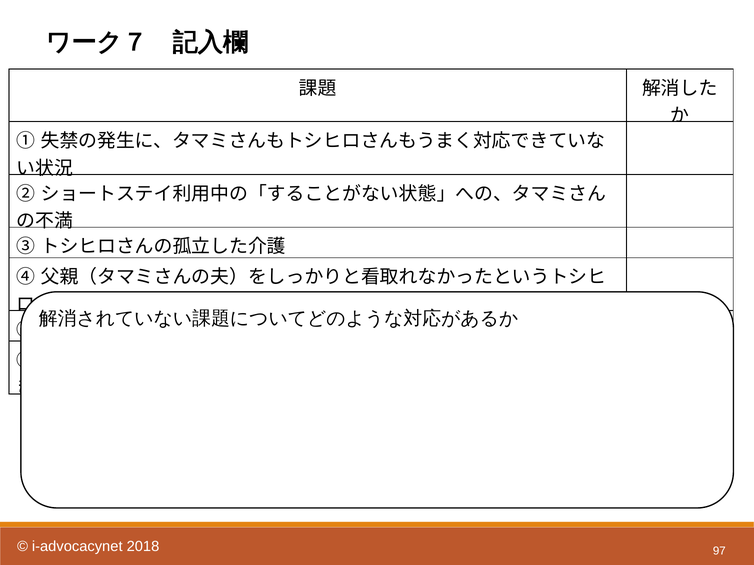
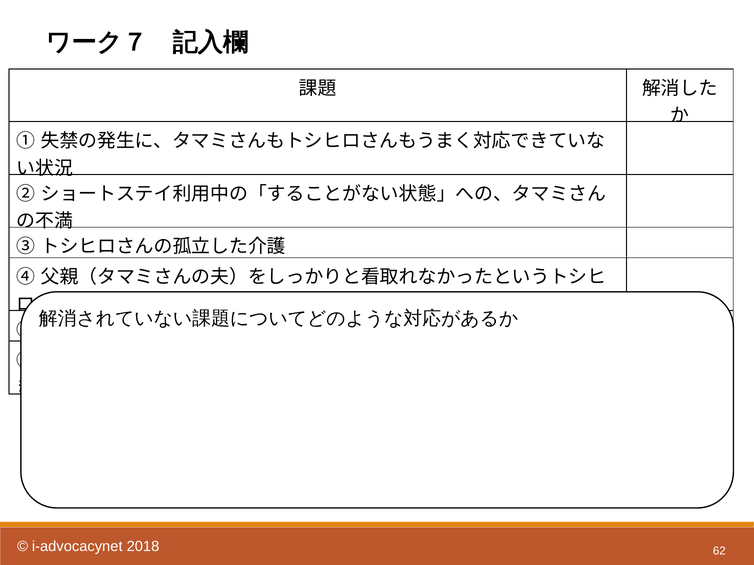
97: 97 -> 62
